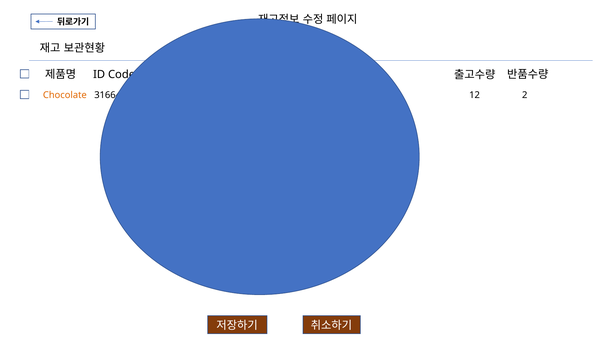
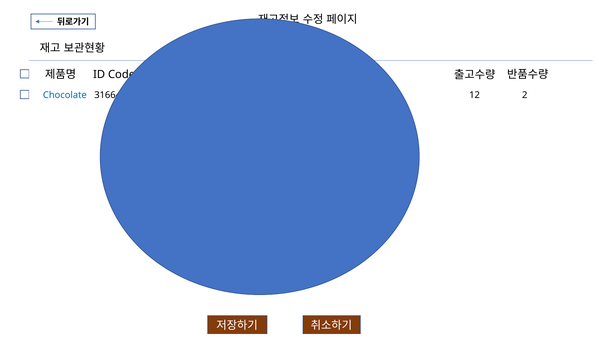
Chocolate colour: orange -> blue
